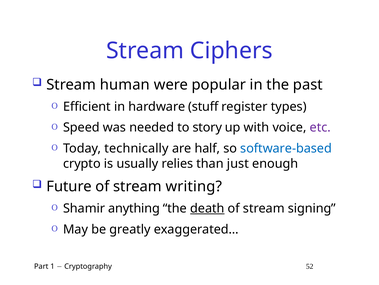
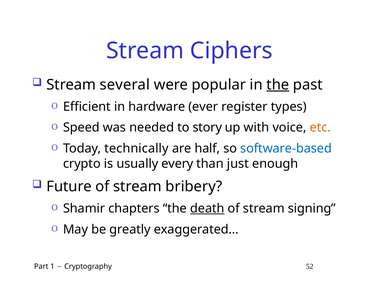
human: human -> several
the at (278, 84) underline: none -> present
stuff: stuff -> ever
etc colour: purple -> orange
relies: relies -> every
writing: writing -> bribery
anything: anything -> chapters
